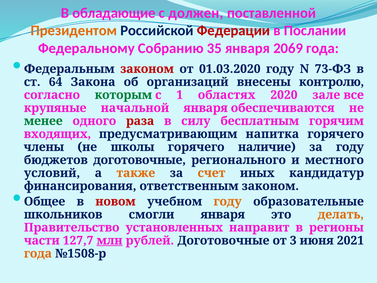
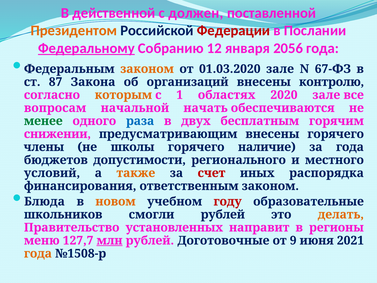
обладающие: обладающие -> действенной
Федеральному underline: none -> present
35: 35 -> 12
2069: 2069 -> 2056
законом at (147, 69) colour: red -> orange
01.03.2020 году: году -> зале
73-ФЗ: 73-ФЗ -> 67-ФЗ
64: 64 -> 87
которым colour: green -> orange
крупяные: крупяные -> вопросам
начальной января: января -> начать
раза colour: red -> blue
силу: силу -> двух
входящих: входящих -> снижении
предусматривающим напитка: напитка -> внесены
за году: году -> года
бюджетов доготовочные: доготовочные -> допустимости
счет colour: orange -> red
кандидатур: кандидатур -> распорядка
Общее: Общее -> Блюда
новом colour: red -> orange
году at (228, 201) colour: orange -> red
смогли января: января -> рублей
части: части -> меню
3: 3 -> 9
